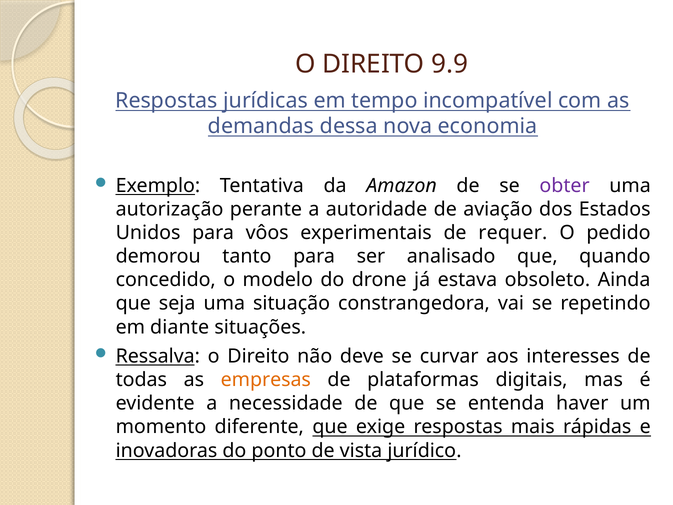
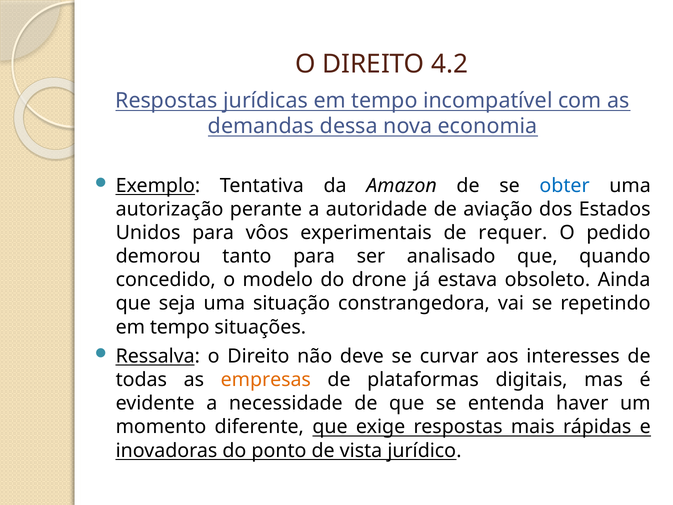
9.9: 9.9 -> 4.2
obter colour: purple -> blue
diante at (180, 327): diante -> tempo
